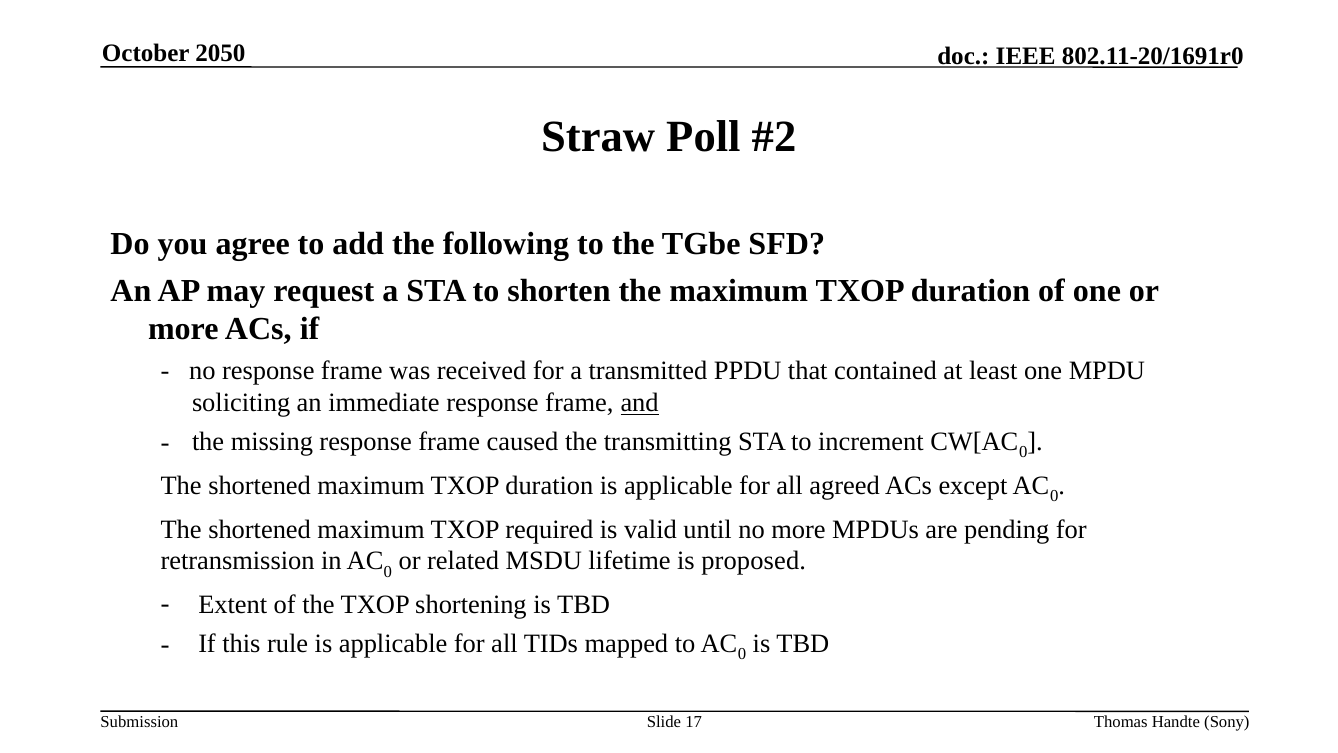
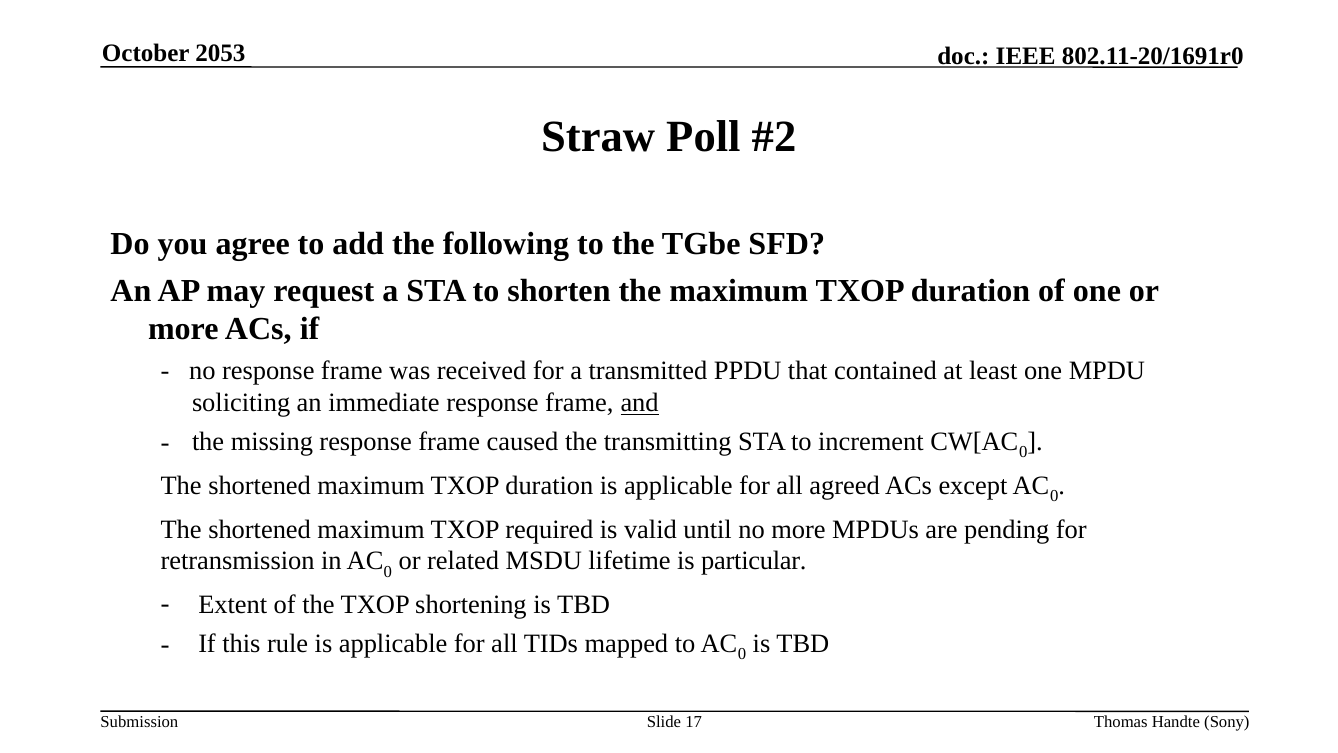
2050: 2050 -> 2053
proposed: proposed -> particular
